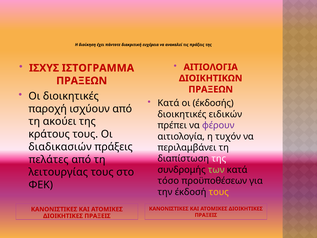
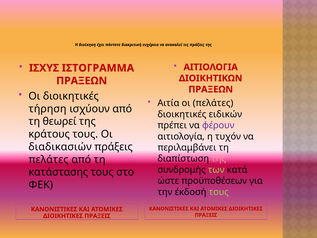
Κατά at (168, 103): Κατά -> Αιτία
οι έκδοσής: έκδοσής -> πελάτες
παροχή: παροχή -> τήρηση
ακούει: ακούει -> θεωρεί
της at (219, 159) colour: white -> pink
λειτουργίας: λειτουργίας -> κατάστασης
τόσο: τόσο -> ώστε
τους at (219, 192) colour: yellow -> light green
